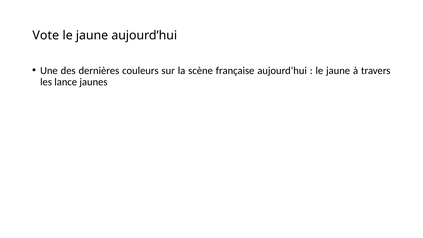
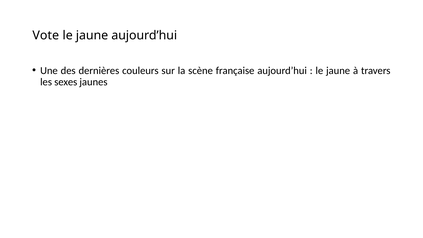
lance: lance -> sexes
